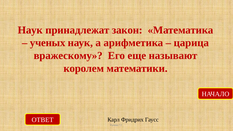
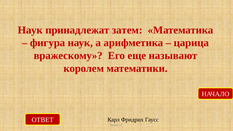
закон: закон -> затем
ученых: ученых -> фигура
